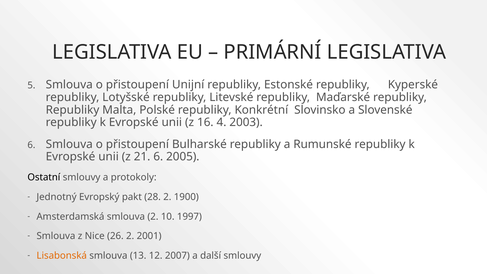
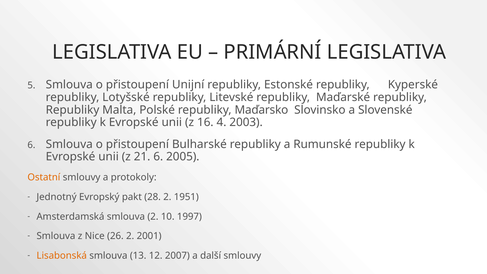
Konkrétní: Konkrétní -> Maďarsko
Ostatní colour: black -> orange
1900: 1900 -> 1951
